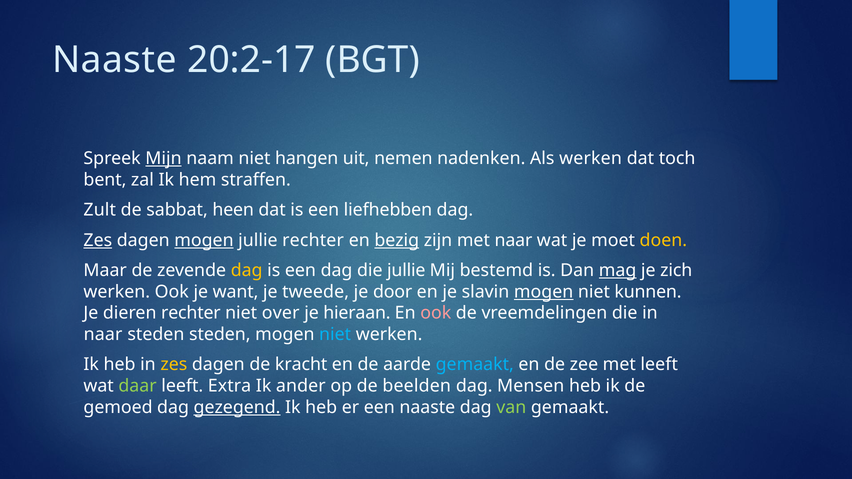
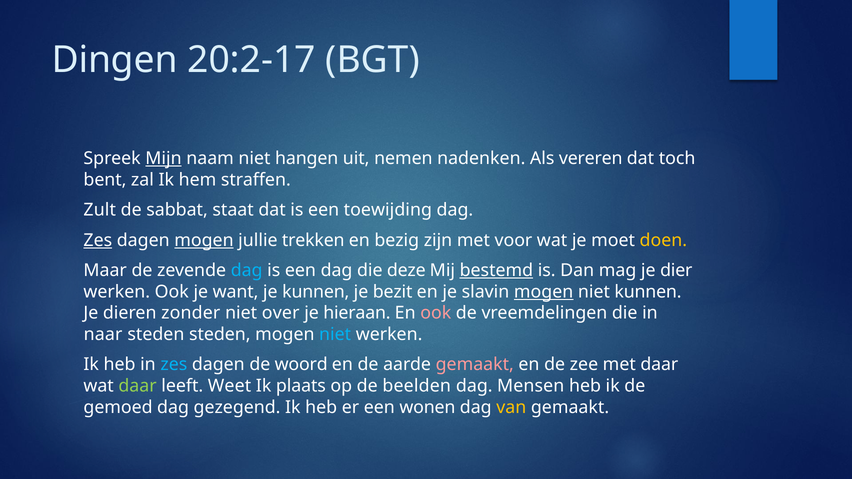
Naaste at (114, 60): Naaste -> Dingen
Als werken: werken -> vereren
heen: heen -> staat
liefhebben: liefhebben -> toewijding
jullie rechter: rechter -> trekken
bezig underline: present -> none
met naar: naar -> voor
dag at (247, 271) colour: yellow -> light blue
die jullie: jullie -> deze
bestemd underline: none -> present
mag underline: present -> none
zich: zich -> dier
je tweede: tweede -> kunnen
door: door -> bezit
dieren rechter: rechter -> zonder
zes at (174, 365) colour: yellow -> light blue
kracht: kracht -> woord
gemaakt at (475, 365) colour: light blue -> pink
met leeft: leeft -> daar
Extra: Extra -> Weet
ander: ander -> plaats
gezegend underline: present -> none
een naaste: naaste -> wonen
van colour: light green -> yellow
